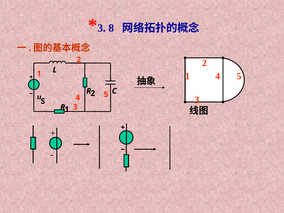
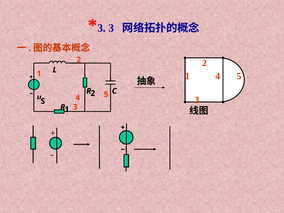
3 8: 8 -> 3
